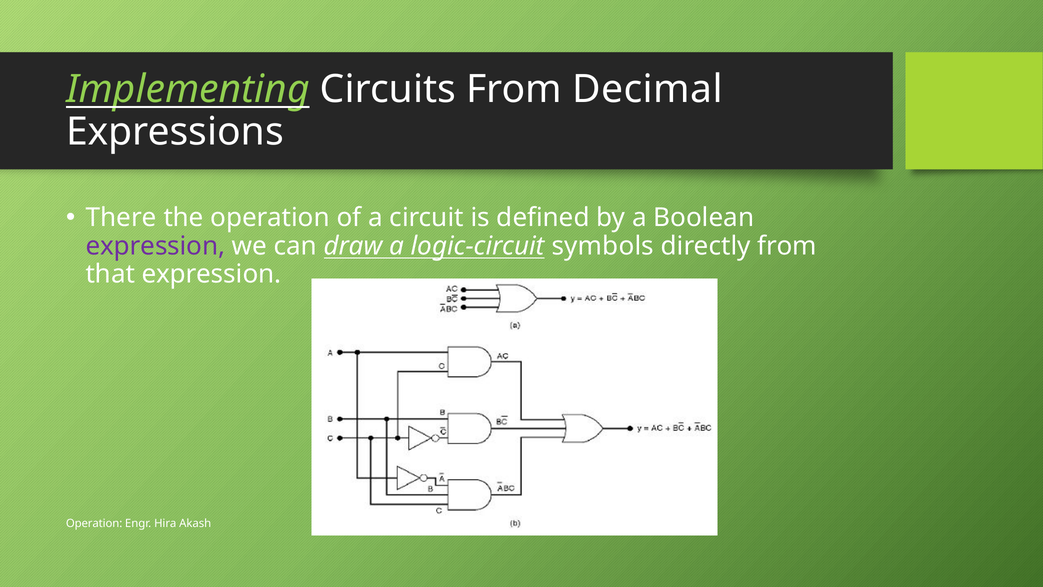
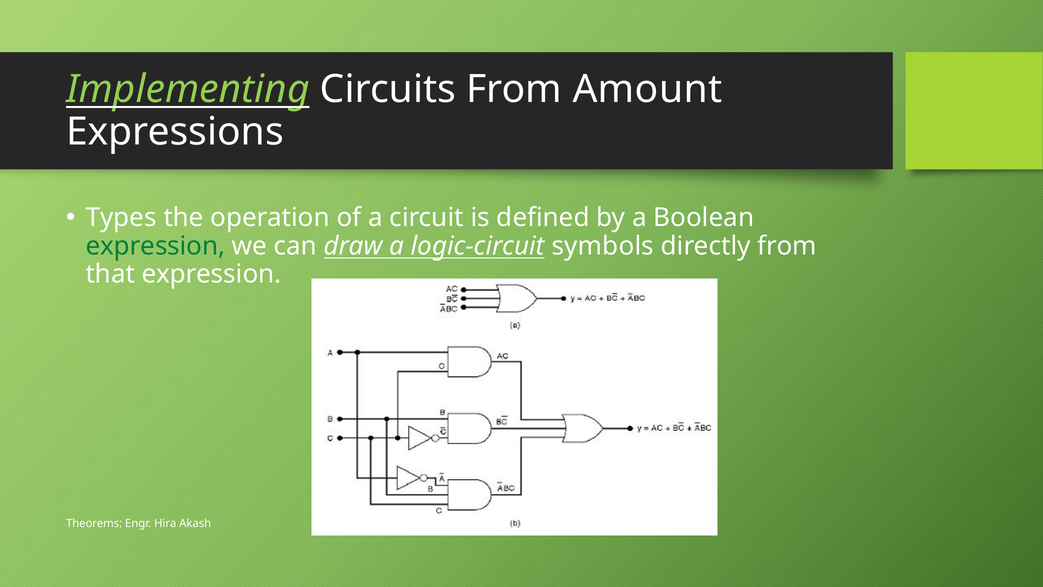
Decimal: Decimal -> Amount
There: There -> Types
expression at (155, 246) colour: purple -> green
Operation at (94, 523): Operation -> Theorems
